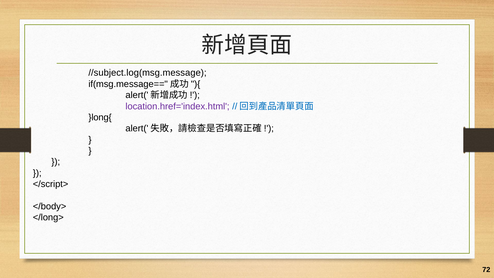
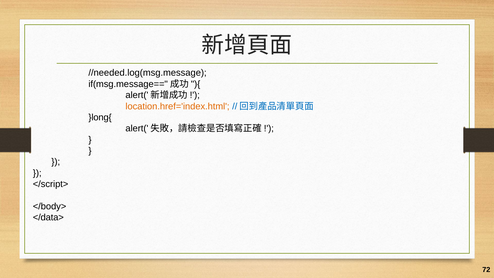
//subject.log(msg.message: //subject.log(msg.message -> //needed.log(msg.message
location.href='index.html colour: purple -> orange
</long>: </long> -> </data>
